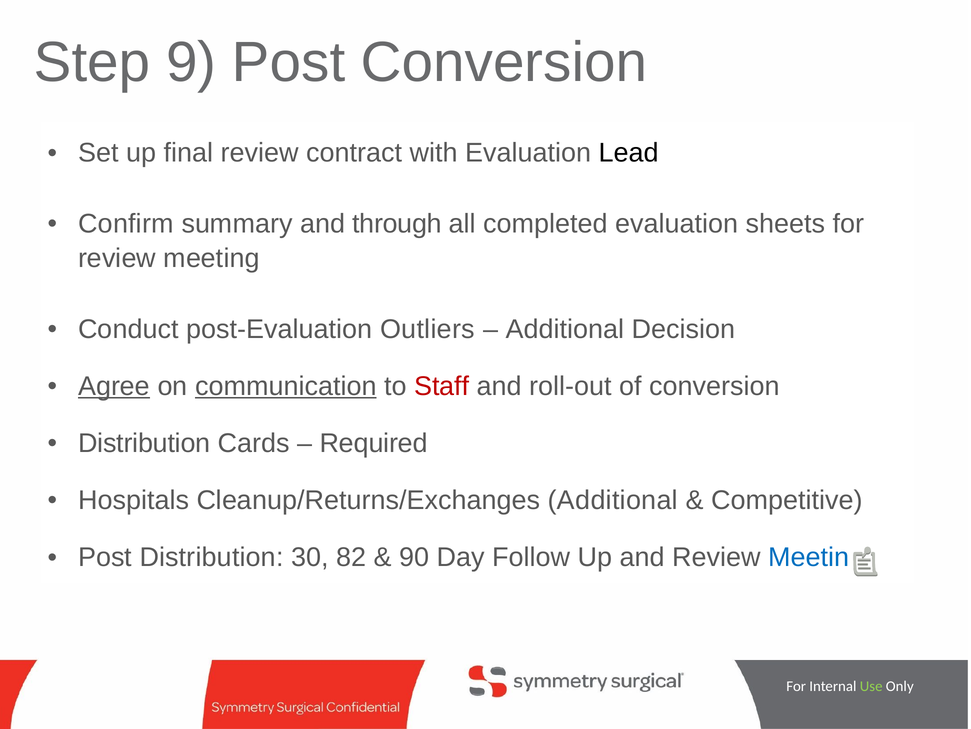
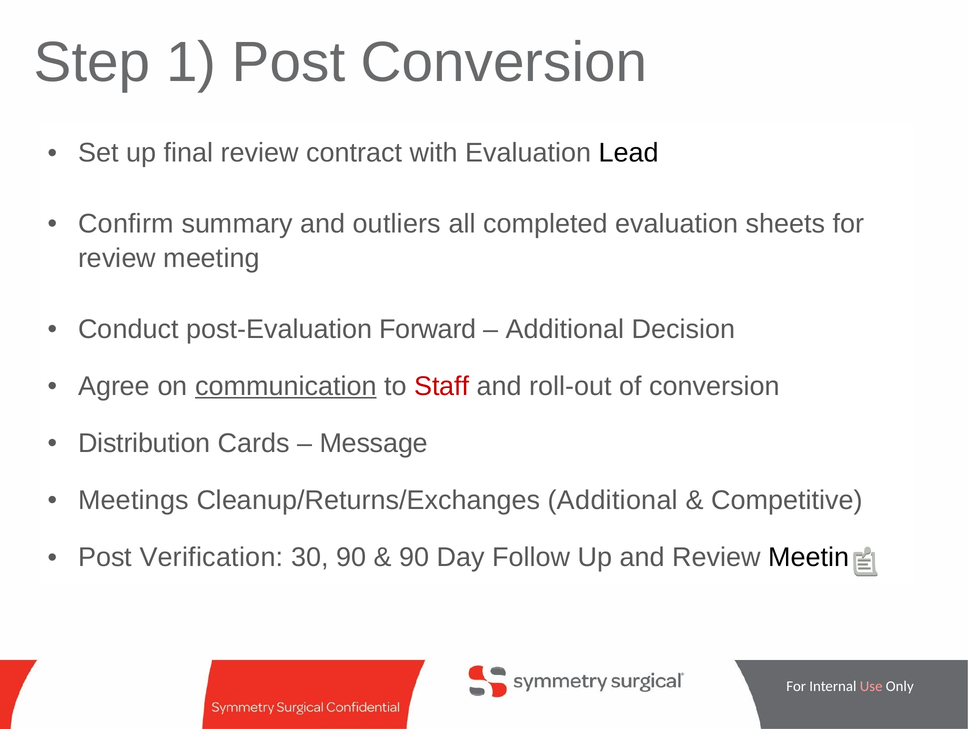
9: 9 -> 1
through: through -> outliers
Outliers: Outliers -> Forward
Agree underline: present -> none
Required: Required -> Message
Hospitals at (134, 500): Hospitals -> Meetings
Post Distribution: Distribution -> Verification
30 82: 82 -> 90
Meetings at (823, 557) colour: blue -> black
Use colour: light green -> pink
